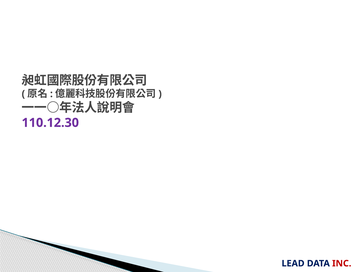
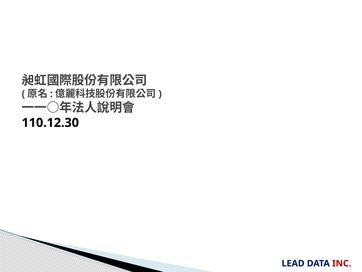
110.12.30 colour: purple -> black
